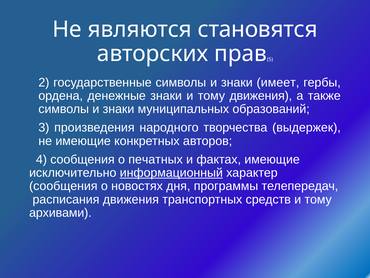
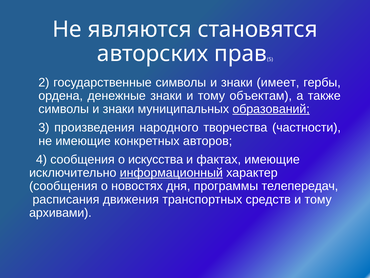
тому движения: движения -> объектам
образований underline: none -> present
выдержек: выдержек -> частности
печатных: печатных -> искусства
